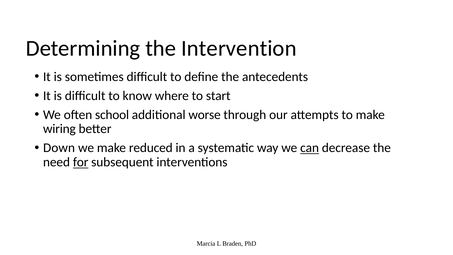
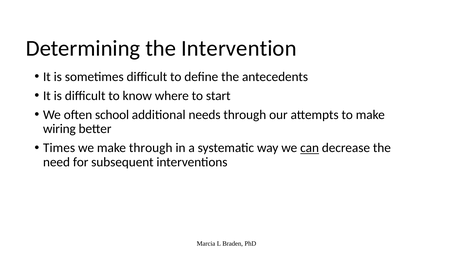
worse: worse -> needs
Down: Down -> Times
make reduced: reduced -> through
for underline: present -> none
